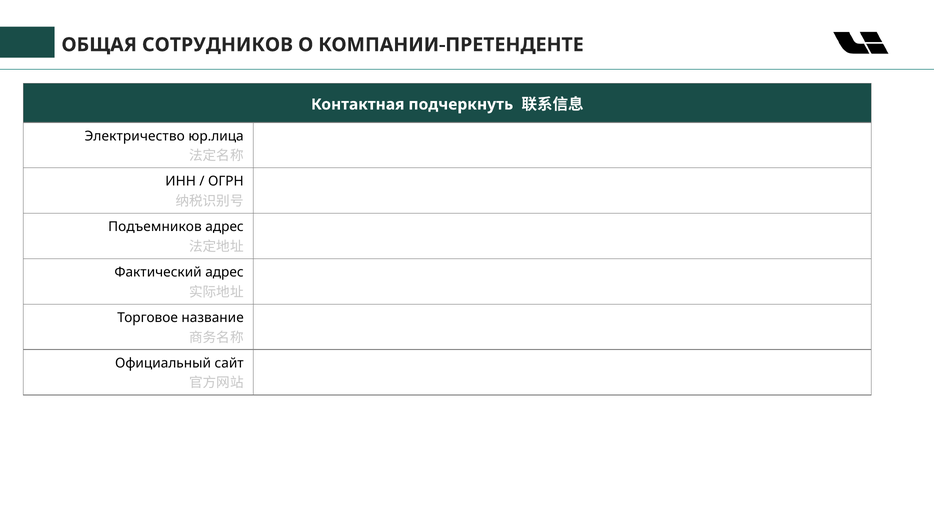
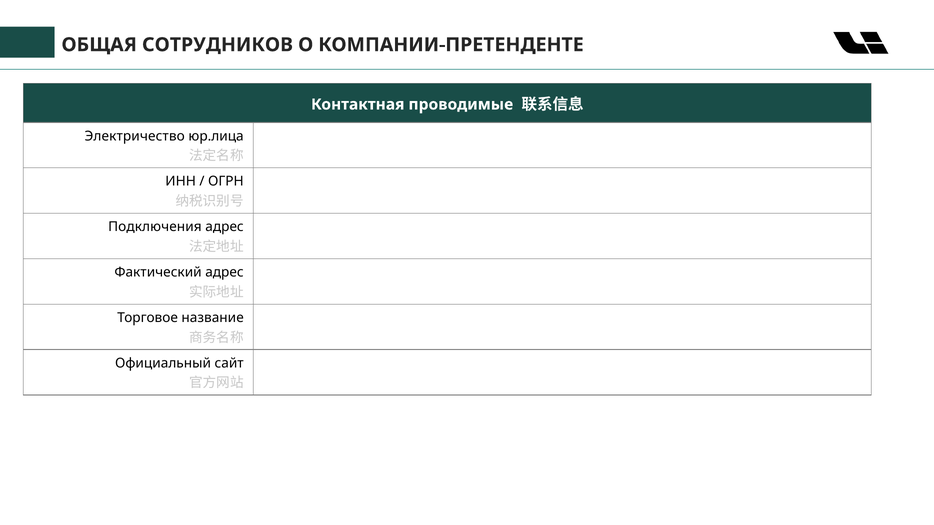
подчеркнуть: подчеркнуть -> проводимые
Подъемников: Подъемников -> Подключения
